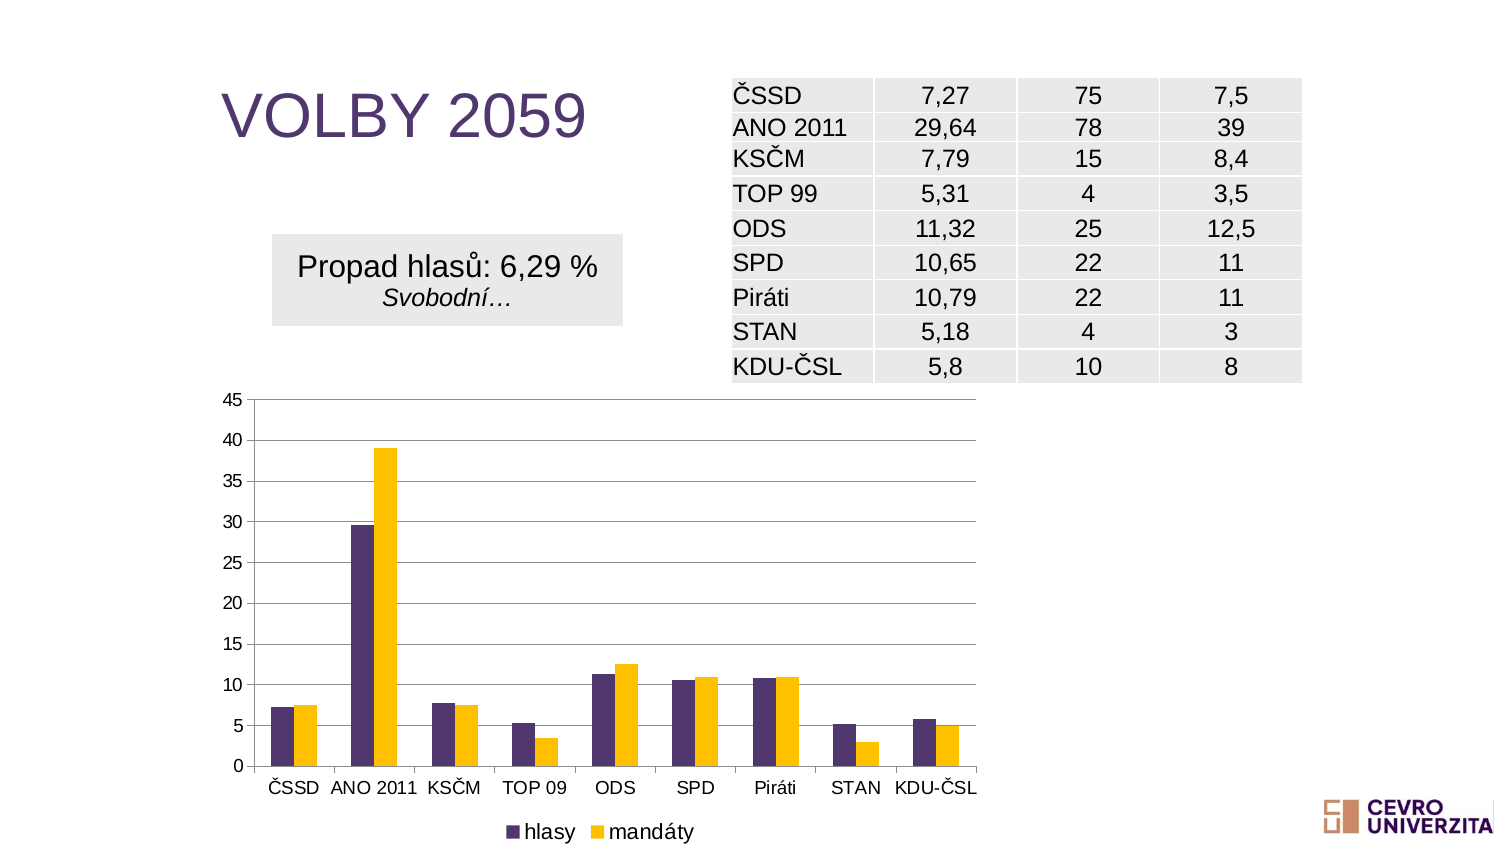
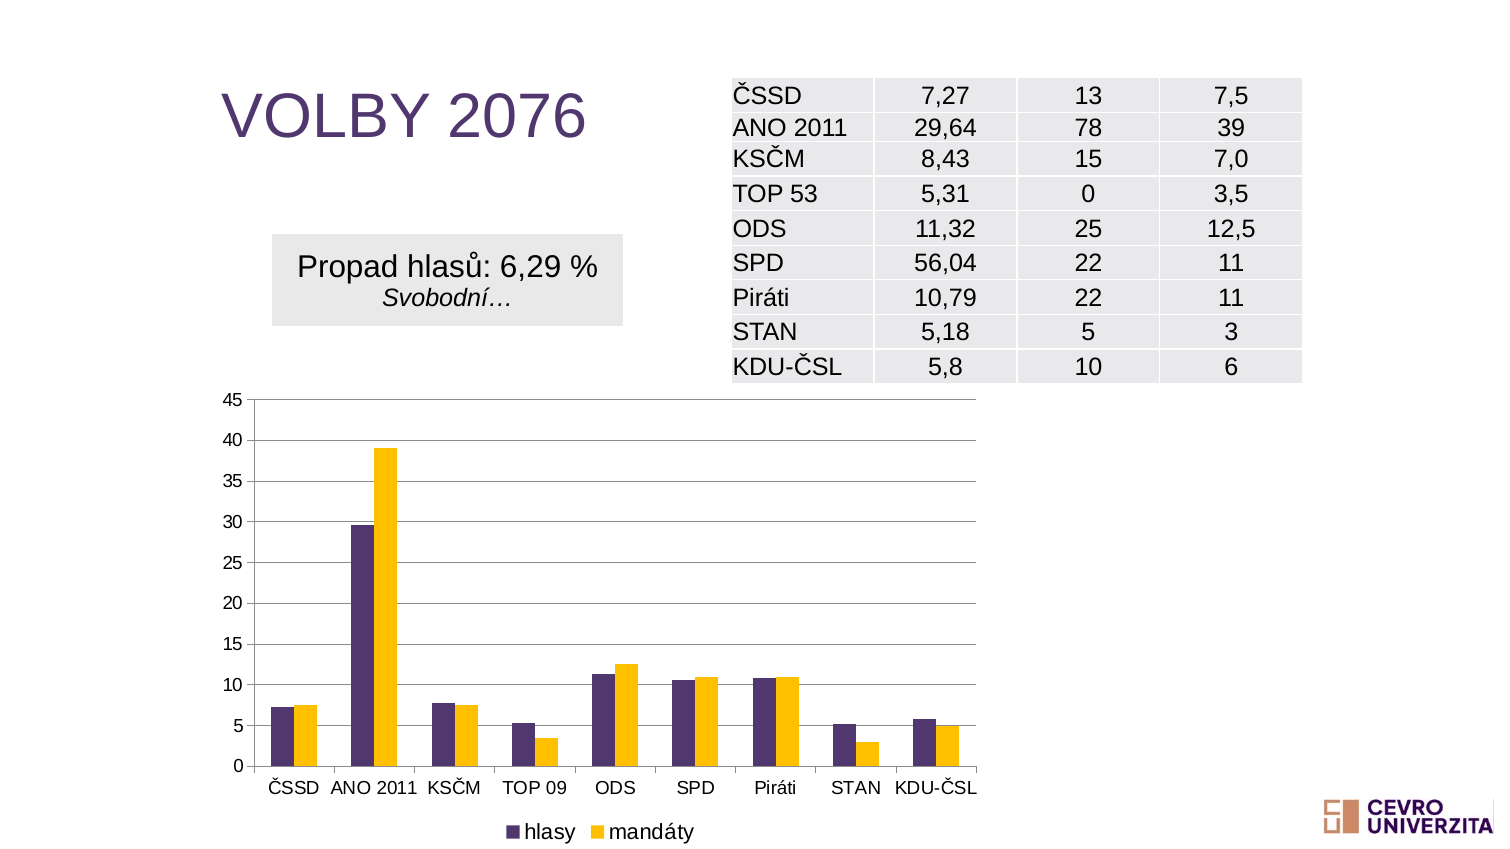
75: 75 -> 13
2059: 2059 -> 2076
7,79: 7,79 -> 8,43
8,4: 8,4 -> 7,0
99: 99 -> 53
5,31 4: 4 -> 0
10,65: 10,65 -> 56,04
5,18 4: 4 -> 5
8: 8 -> 6
